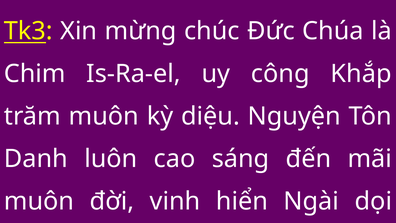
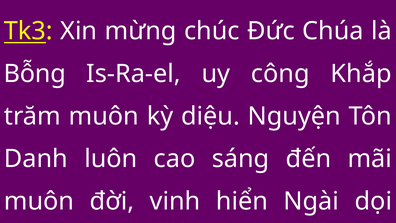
Chim: Chim -> Bỗng
